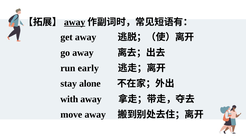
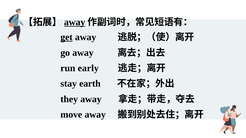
get underline: none -> present
alone: alone -> earth
with: with -> they
